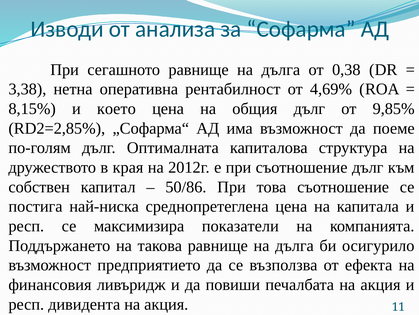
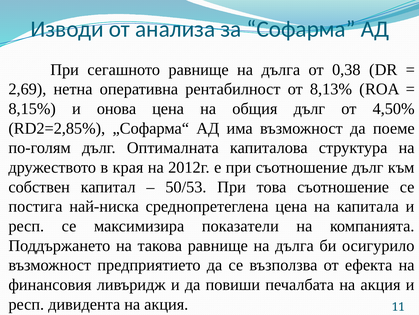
3,38: 3,38 -> 2,69
4,69%: 4,69% -> 8,13%
което: което -> онова
9,85%: 9,85% -> 4,50%
50/86: 50/86 -> 50/53
